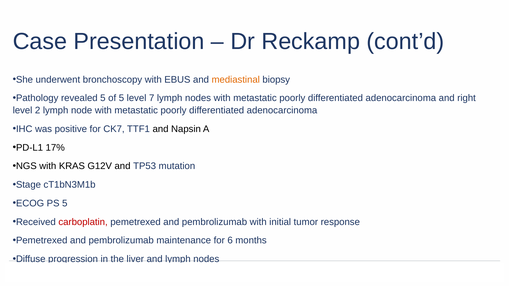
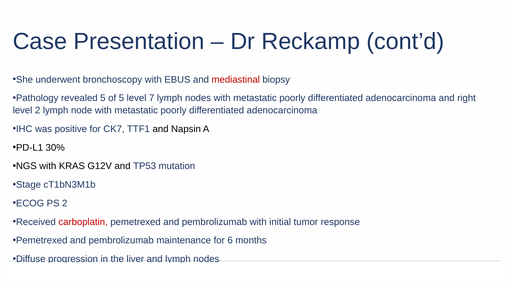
mediastinal colour: orange -> red
17%: 17% -> 30%
PS 5: 5 -> 2
